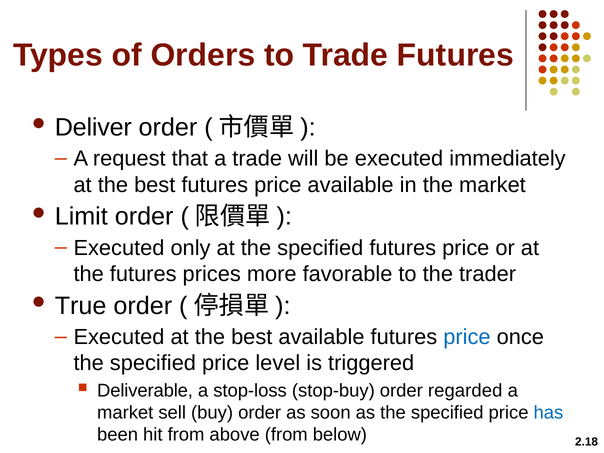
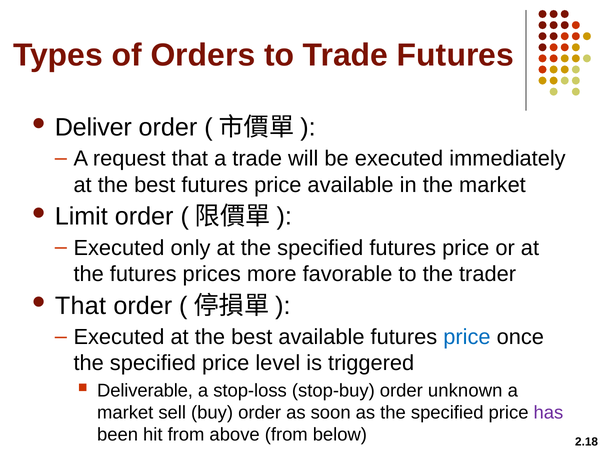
True at (81, 306): True -> That
regarded: regarded -> unknown
has colour: blue -> purple
